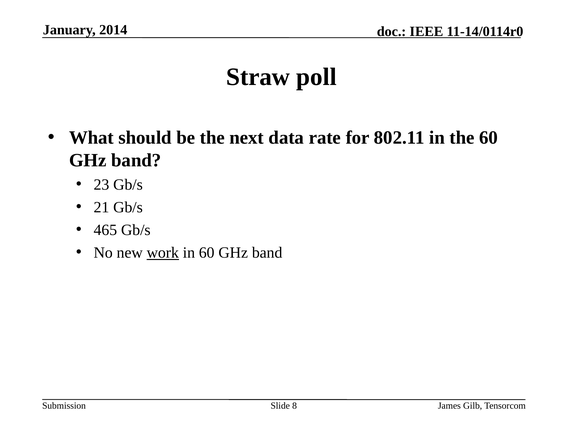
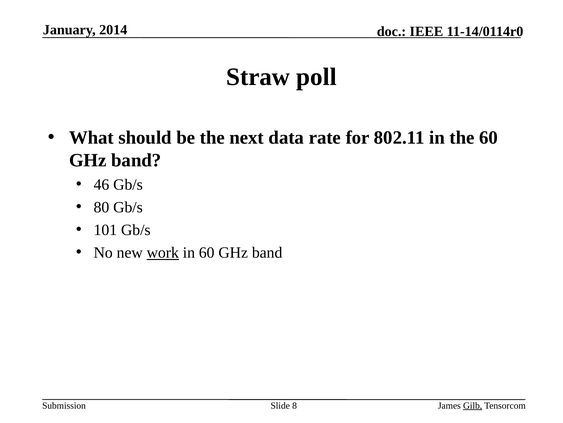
23: 23 -> 46
21: 21 -> 80
465: 465 -> 101
Gilb underline: none -> present
